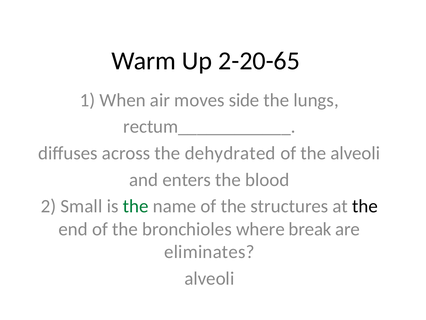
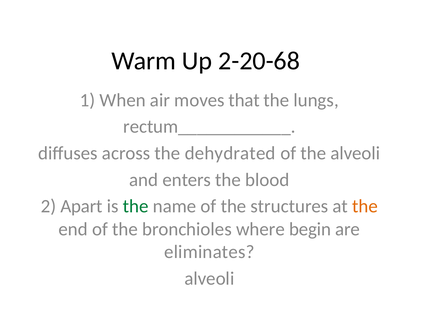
2-20-65: 2-20-65 -> 2-20-68
side: side -> that
Small: Small -> Apart
the at (365, 206) colour: black -> orange
break: break -> begin
